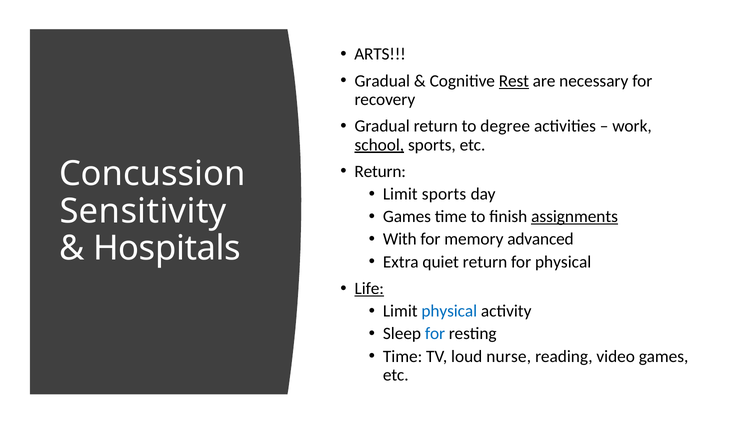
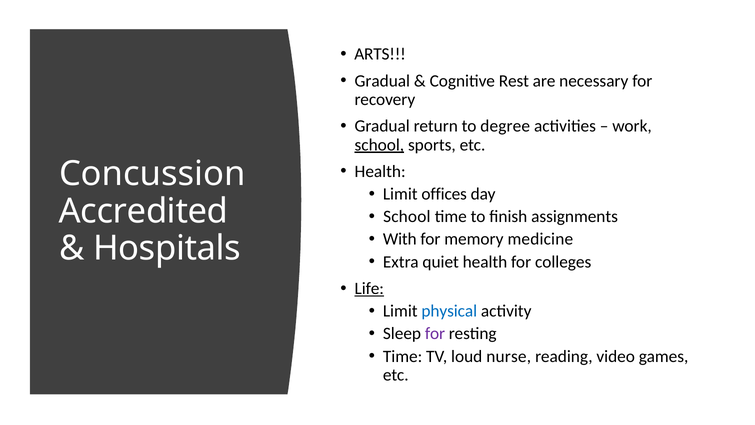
Rest underline: present -> none
Return at (380, 171): Return -> Health
Limit sports: sports -> offices
Sensitivity: Sensitivity -> Accredited
Games at (407, 216): Games -> School
assignments underline: present -> none
advanced: advanced -> medicine
quiet return: return -> health
for physical: physical -> colleges
for at (435, 333) colour: blue -> purple
